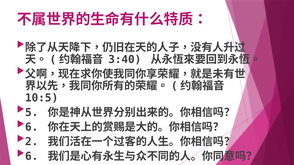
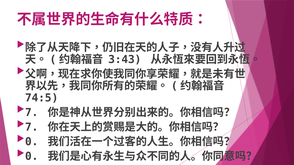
3:40: 3:40 -> 3:43
10:5: 10:5 -> 74:5
5 at (32, 113): 5 -> 7
6 at (32, 127): 6 -> 7
2 at (32, 142): 2 -> 0
6 at (32, 157): 6 -> 0
